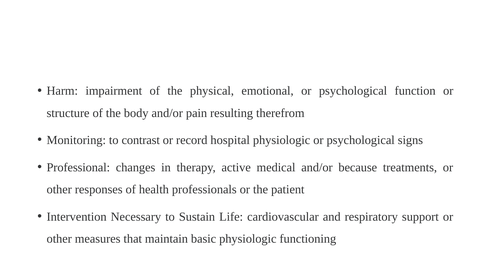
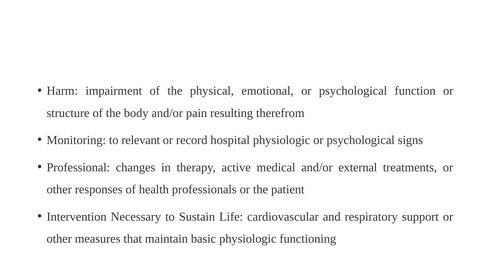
contrast: contrast -> relevant
because: because -> external
